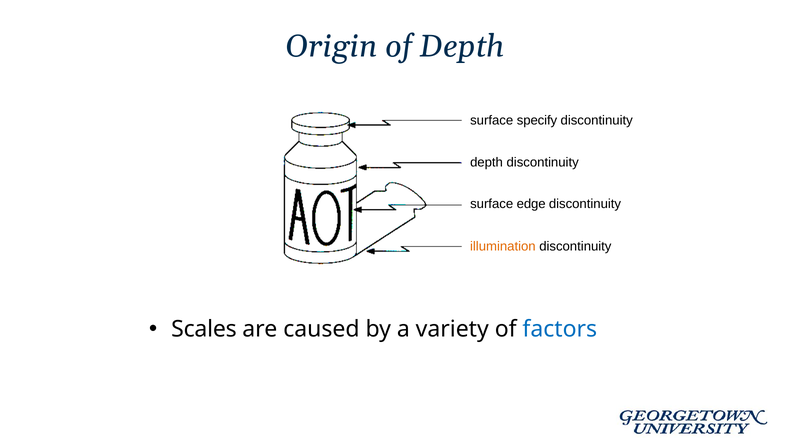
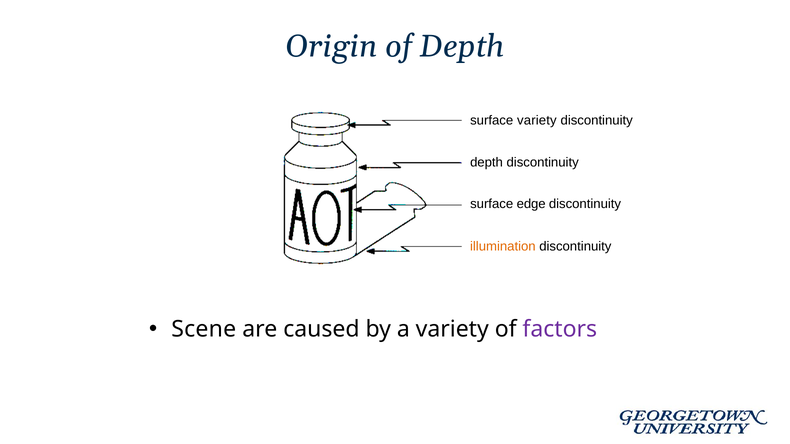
surface specify: specify -> variety
Scales: Scales -> Scene
factors colour: blue -> purple
